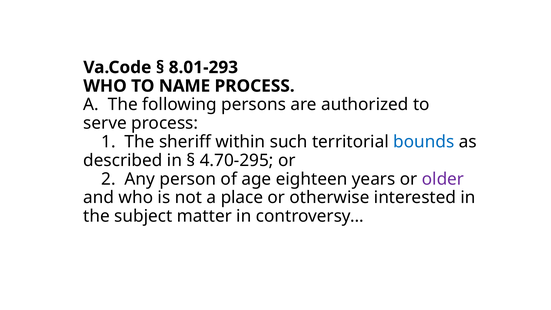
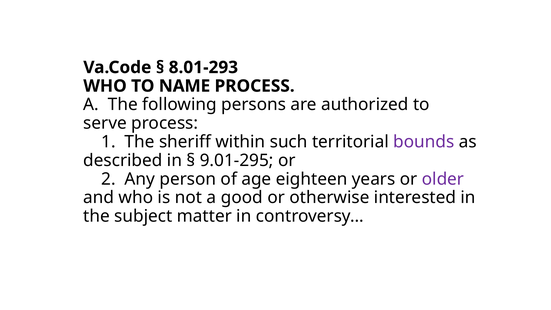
bounds colour: blue -> purple
4.70-295: 4.70-295 -> 9.01-295
place: place -> good
